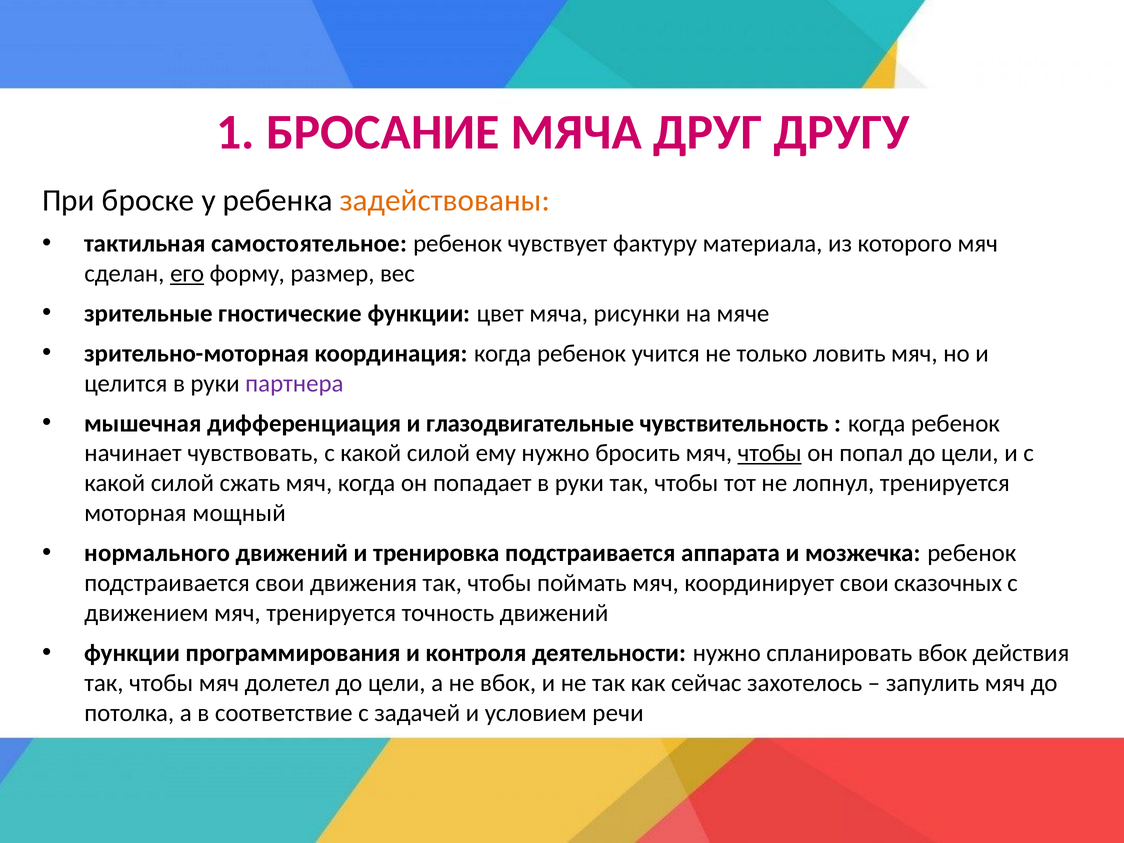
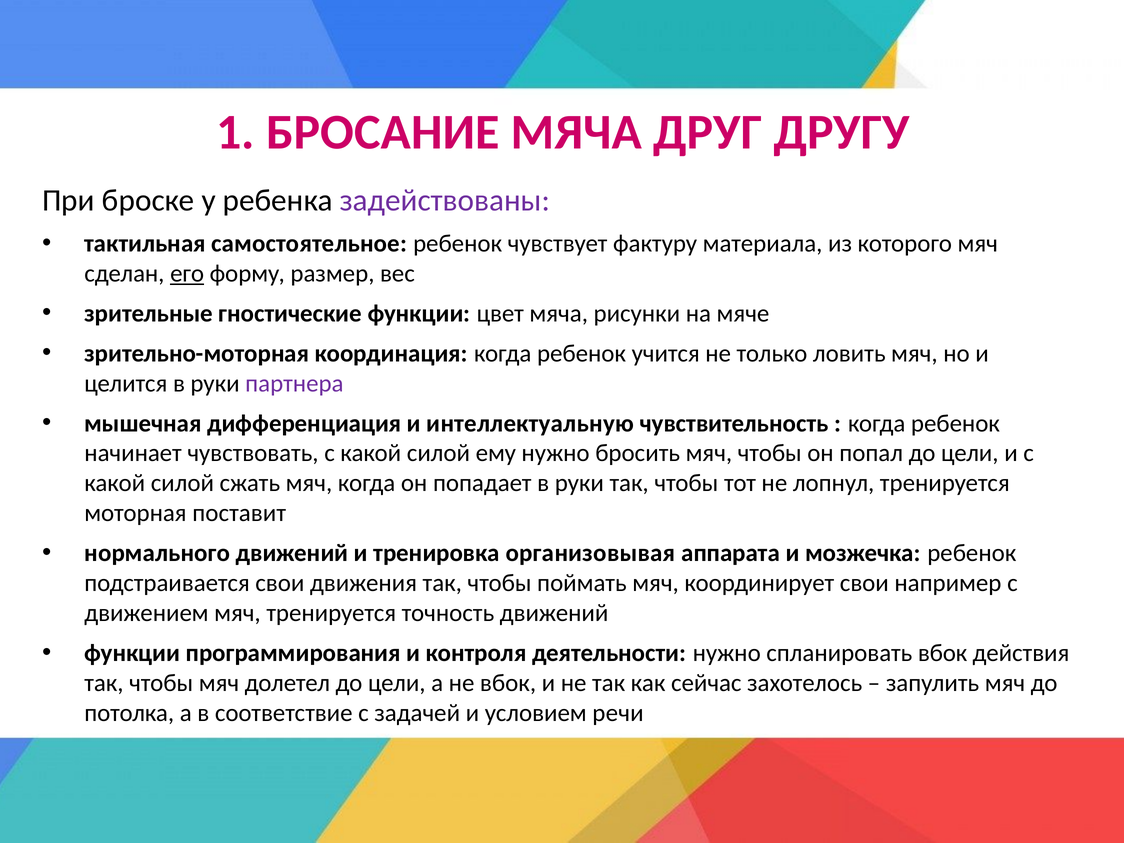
задействованы colour: orange -> purple
глазодвигательные: глазодвигательные -> интеллектуальную
чтобы at (770, 453) underline: present -> none
мощный: мощный -> поставит
тренировка подстраивается: подстраивается -> организовывая
сказочных: сказочных -> например
